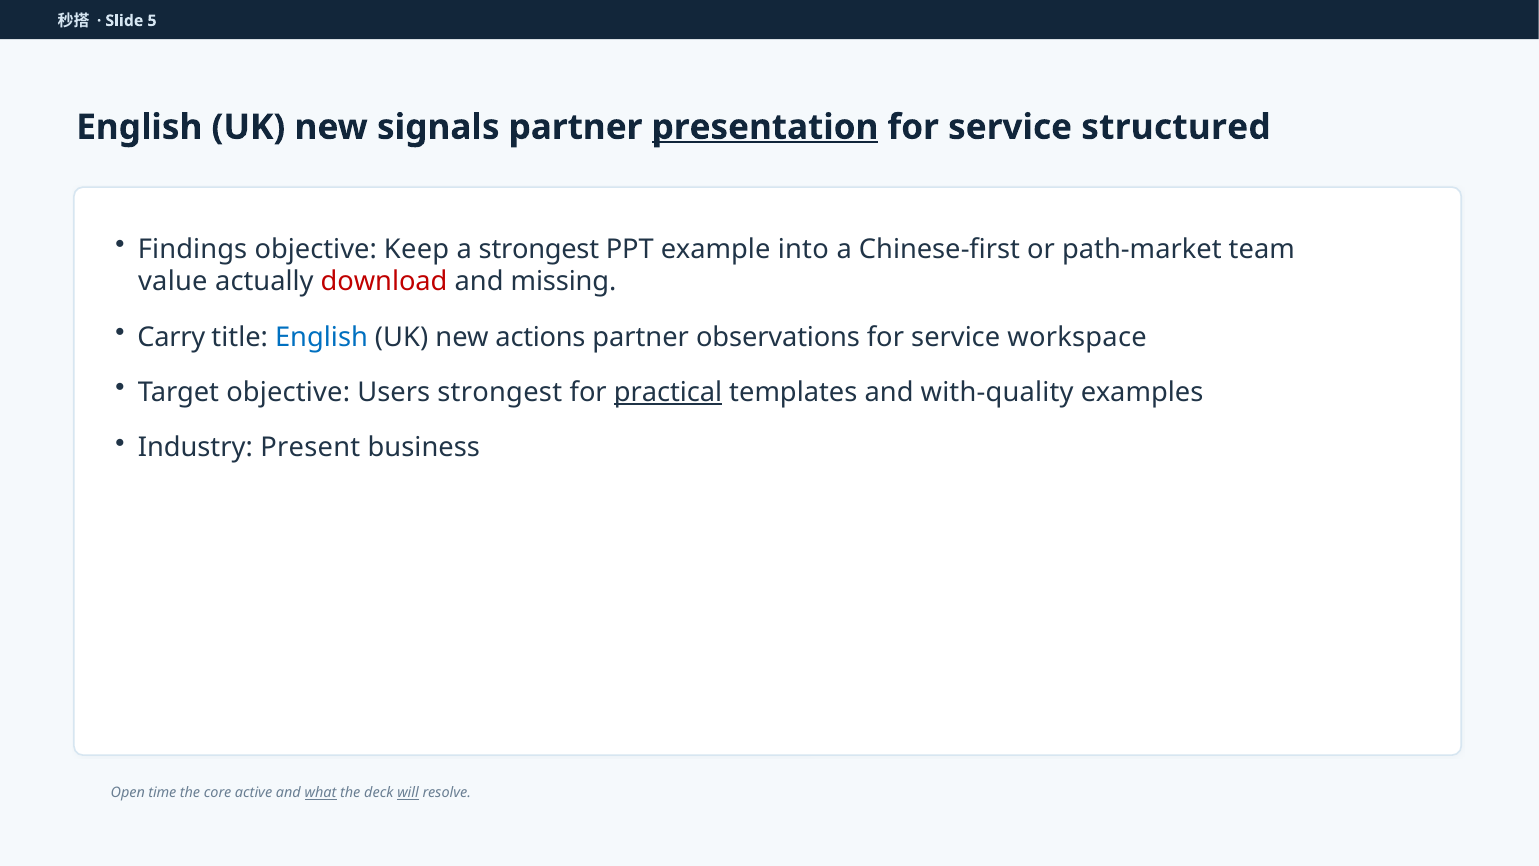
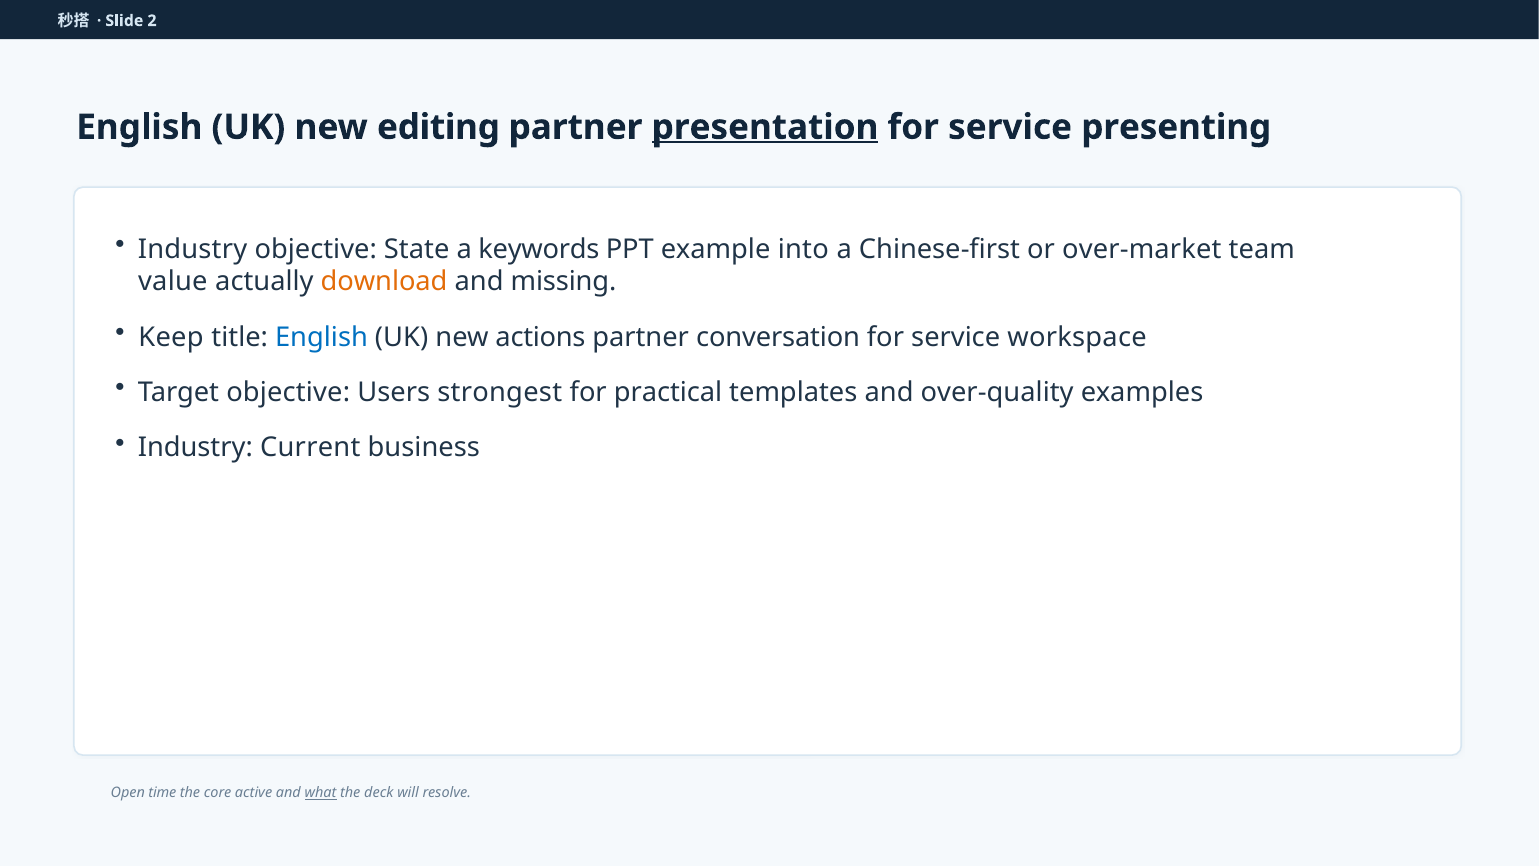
5: 5 -> 2
signals: signals -> editing
structured: structured -> presenting
Findings at (193, 249): Findings -> Industry
Keep: Keep -> State
a strongest: strongest -> keywords
path-market: path-market -> over-market
download colour: red -> orange
Carry: Carry -> Keep
observations: observations -> conversation
practical underline: present -> none
with-quality: with-quality -> over-quality
Present: Present -> Current
will underline: present -> none
